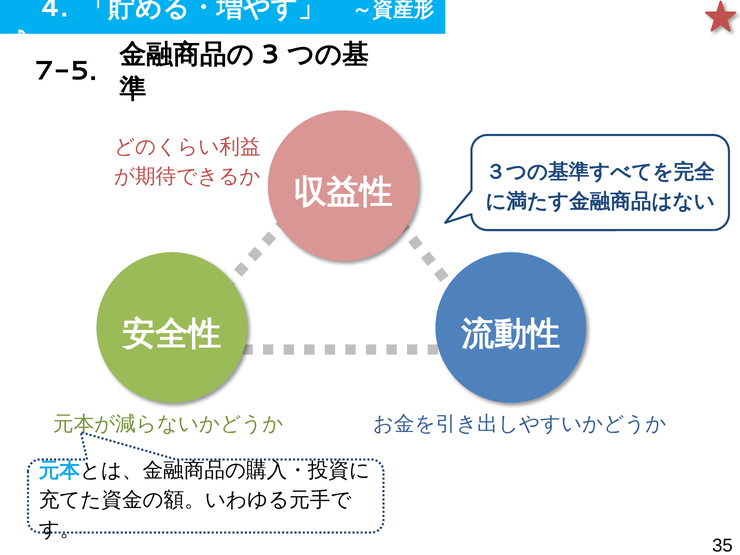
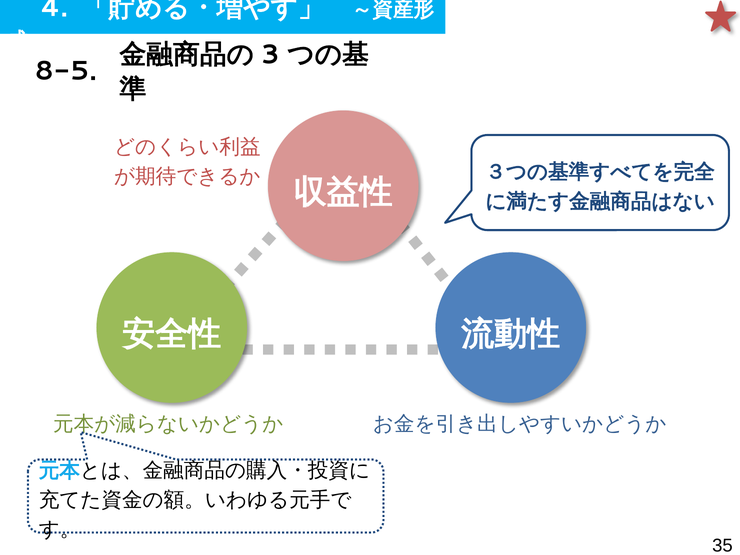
7-5: 7-5 -> 8-5
